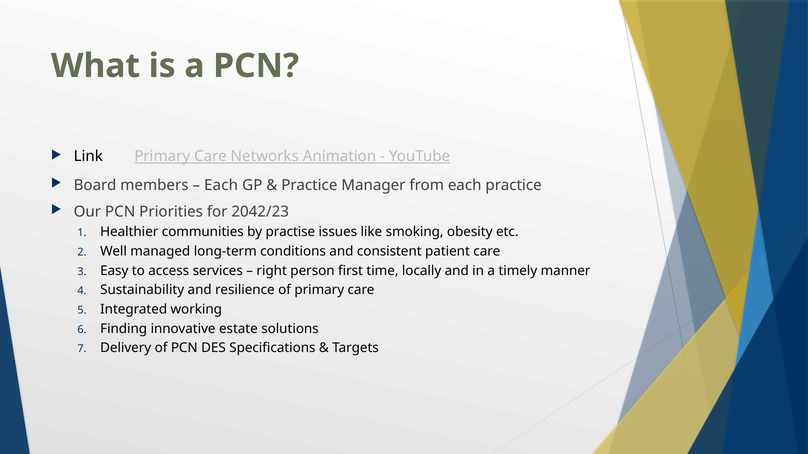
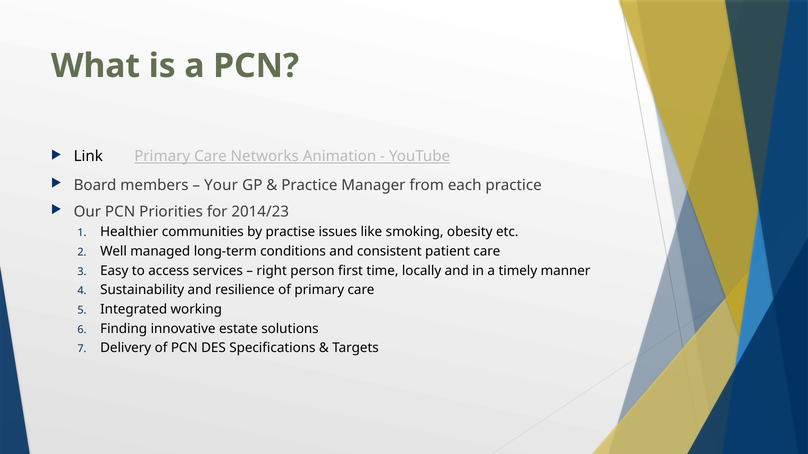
Each at (221, 185): Each -> Your
2042/23: 2042/23 -> 2014/23
